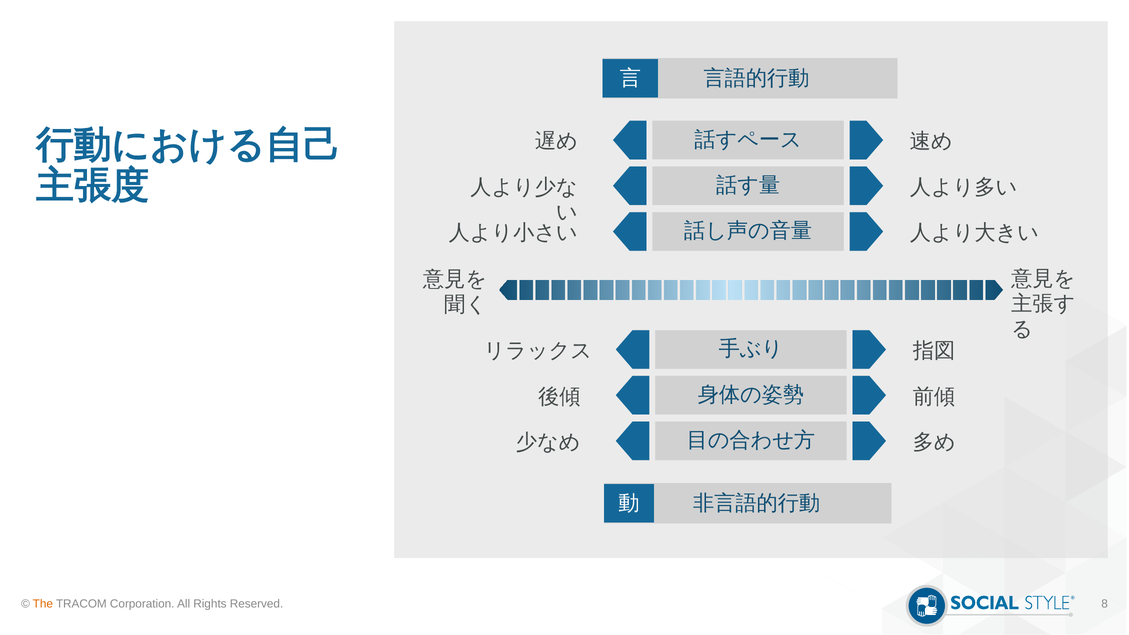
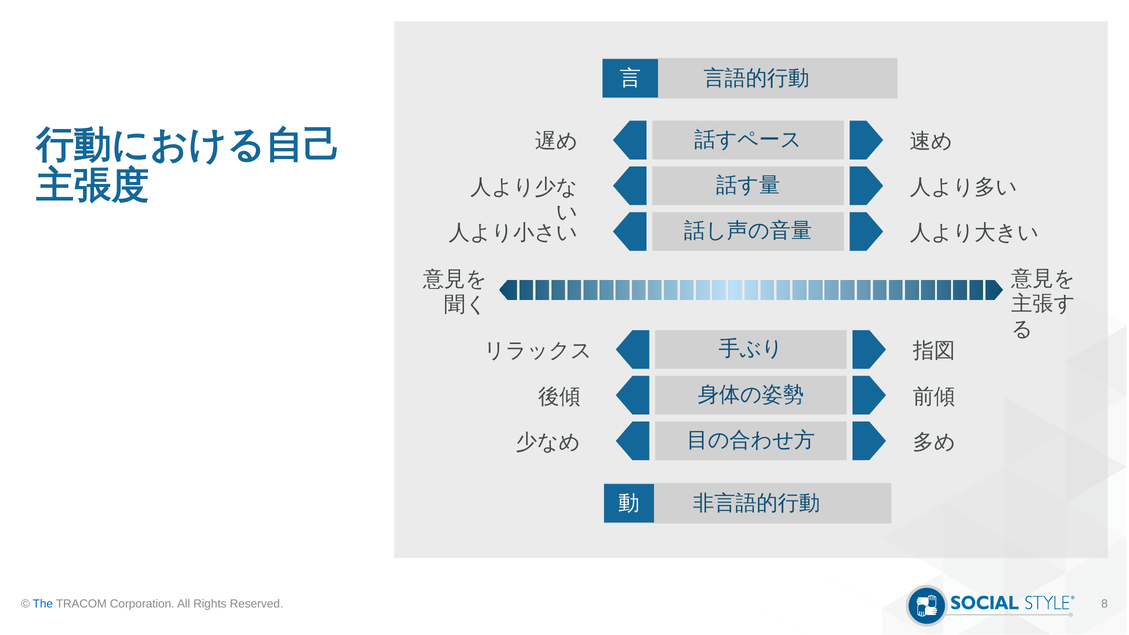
The colour: orange -> blue
